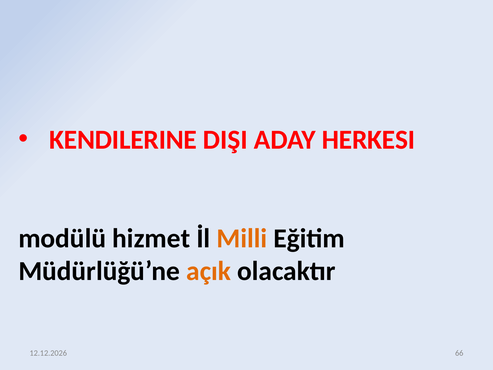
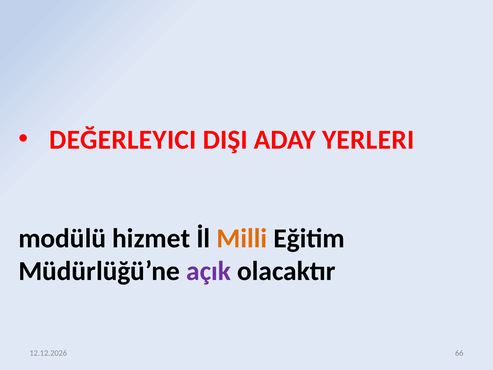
KENDILERINE: KENDILERINE -> DEĞERLEYICI
HERKESI: HERKESI -> YERLERI
açık colour: orange -> purple
